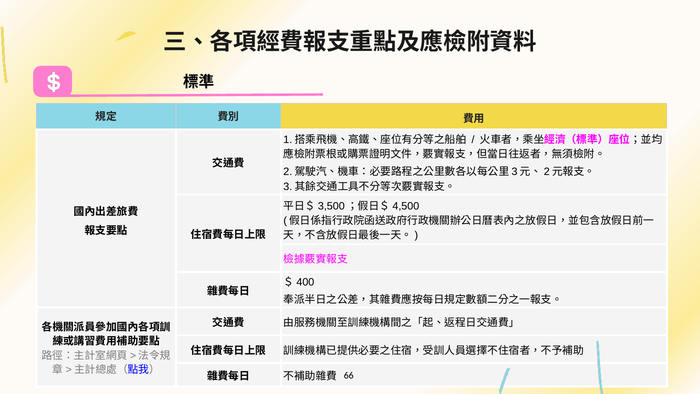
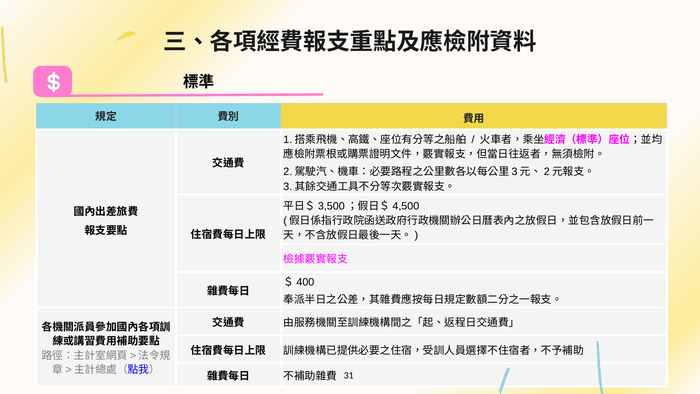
66: 66 -> 31
